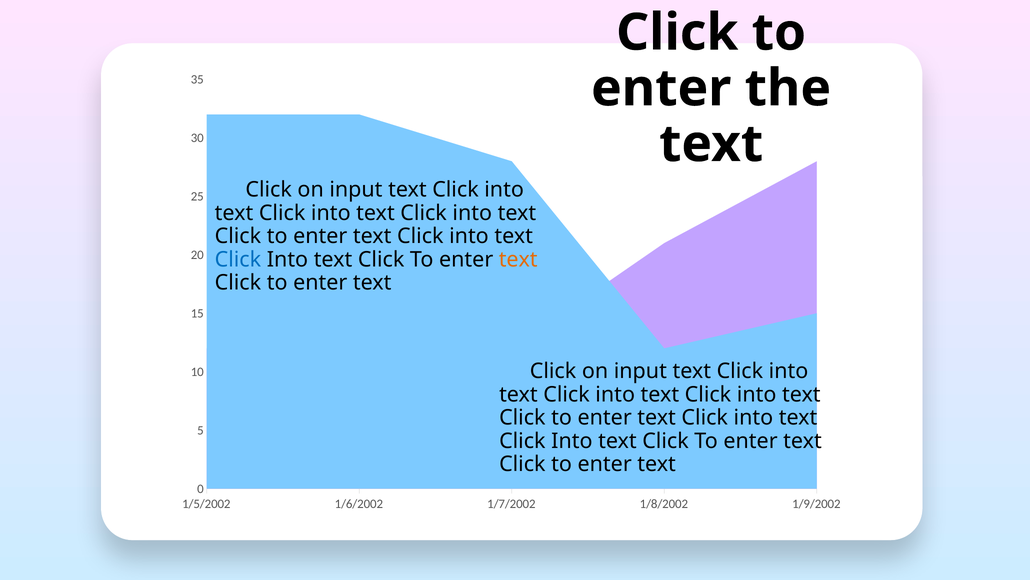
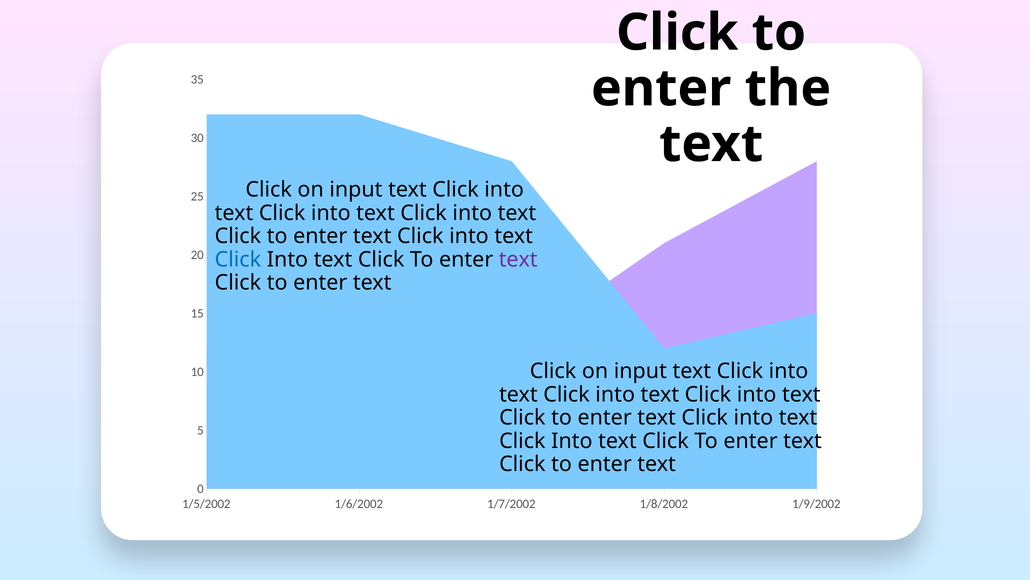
text at (518, 259) colour: orange -> purple
